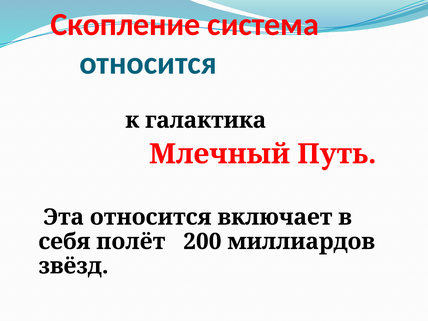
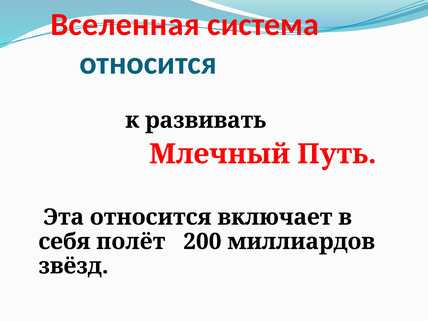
Скопление: Скопление -> Вселенная
галактика: галактика -> развивать
